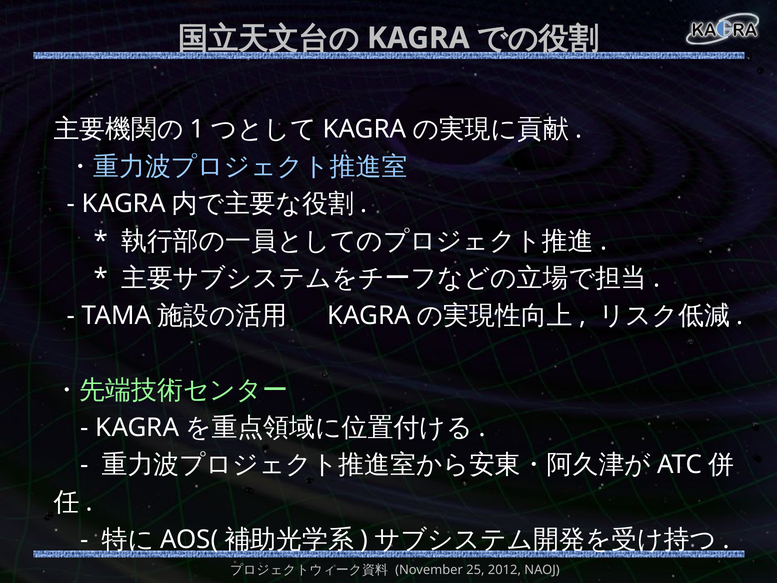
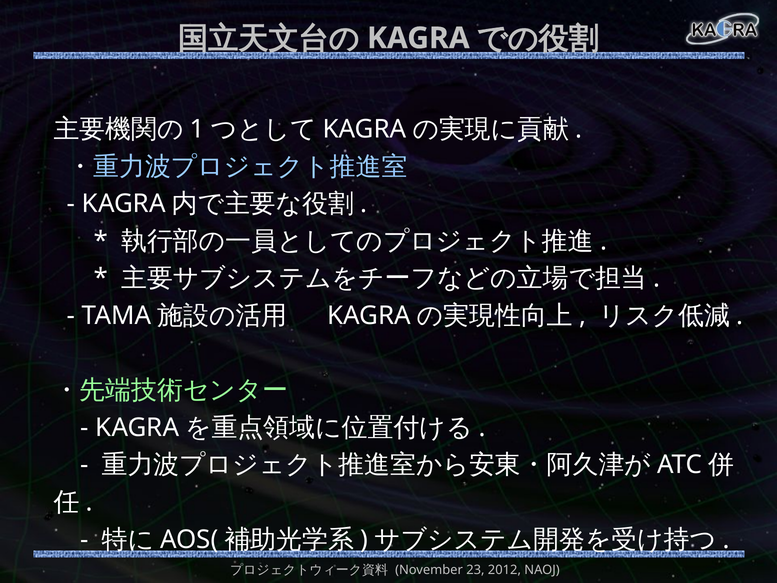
25: 25 -> 23
